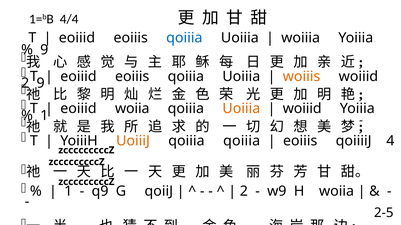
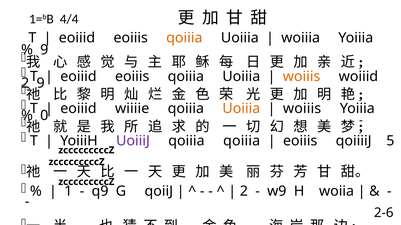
qoiiia at (184, 38) colour: blue -> orange
eoiiid woiia: woiia -> wiiiie
woiiid at (302, 109): woiiid -> woiiis
1 at (44, 116): 1 -> 0
UoiiiJ colour: orange -> purple
4: 4 -> 5
2-5: 2-5 -> 2-6
